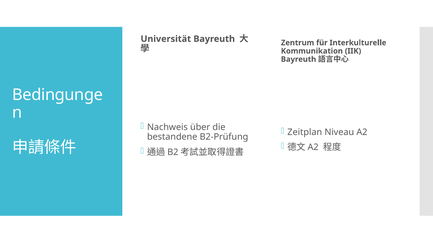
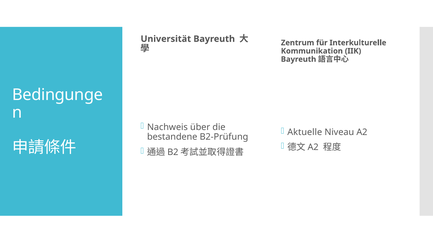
Zeitplan: Zeitplan -> Aktuelle
